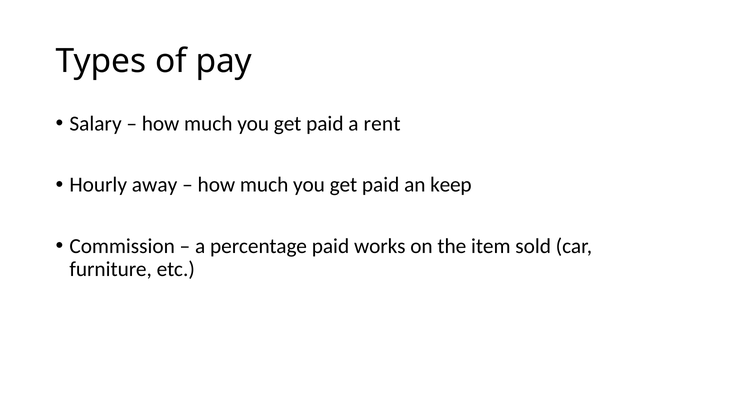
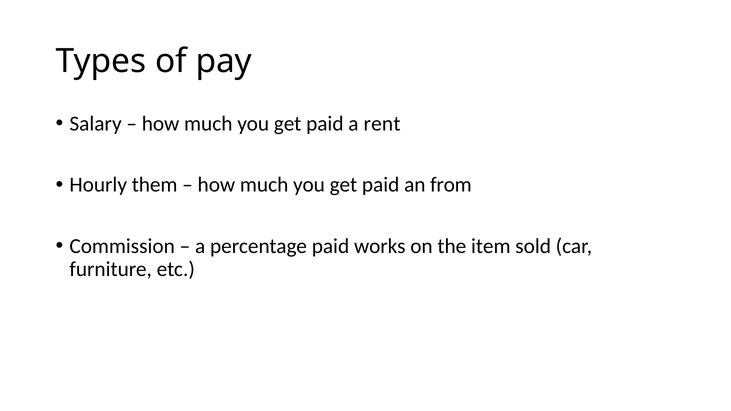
away: away -> them
keep: keep -> from
